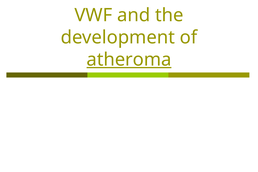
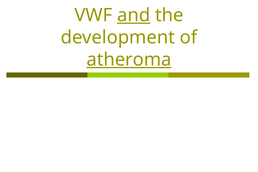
and underline: none -> present
